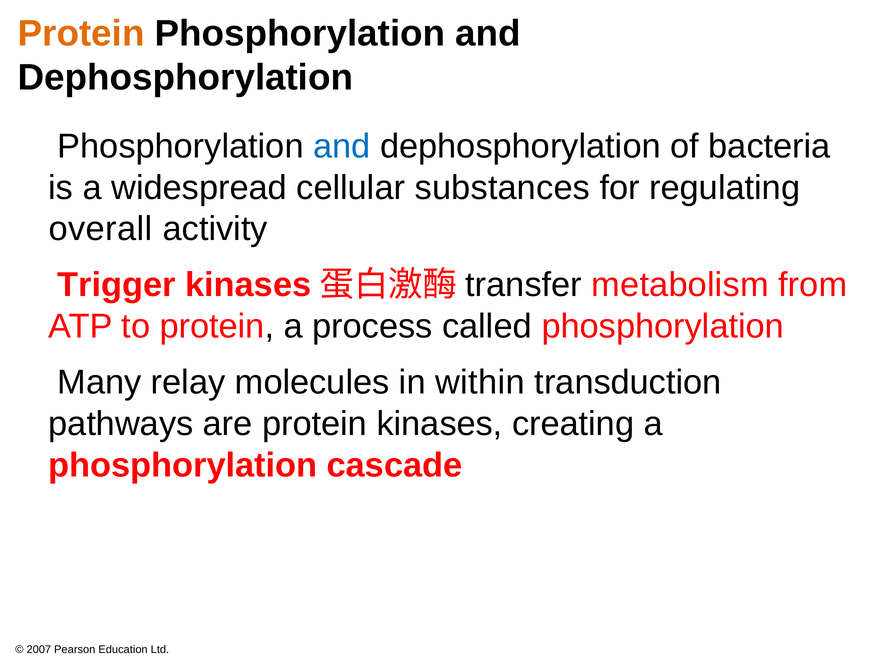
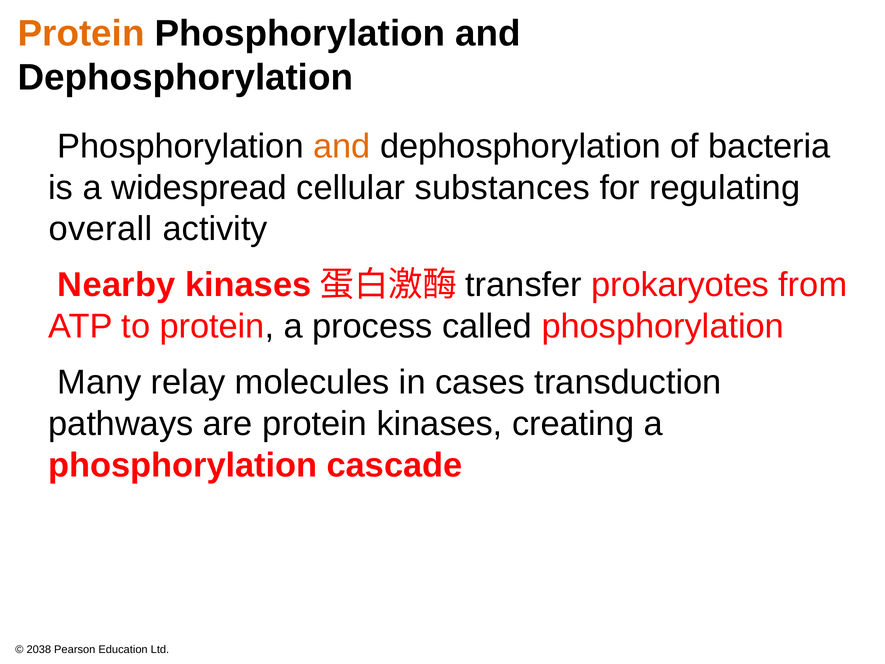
and at (342, 146) colour: blue -> orange
Trigger: Trigger -> Nearby
metabolism: metabolism -> prokaryotes
within: within -> cases
2007: 2007 -> 2038
